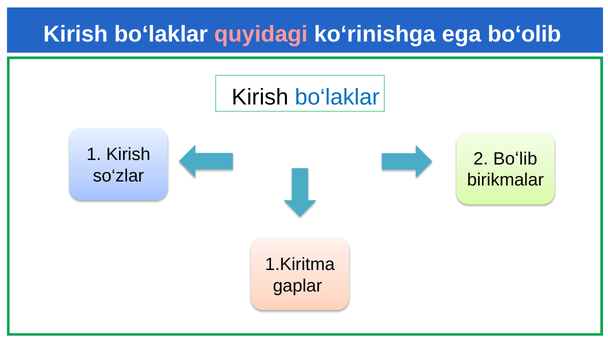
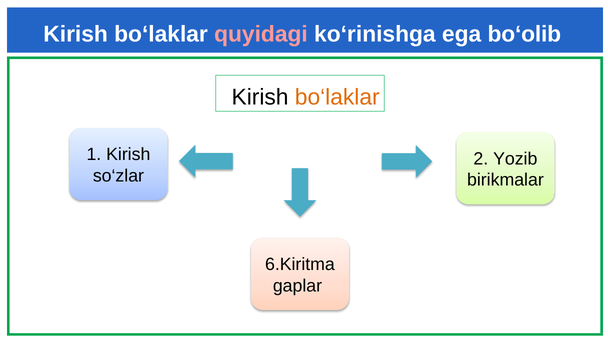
bo‘laklar at (337, 97) colour: blue -> orange
Boʻlib: Boʻlib -> Yozib
1.Kiritma: 1.Kiritma -> 6.Kiritma
